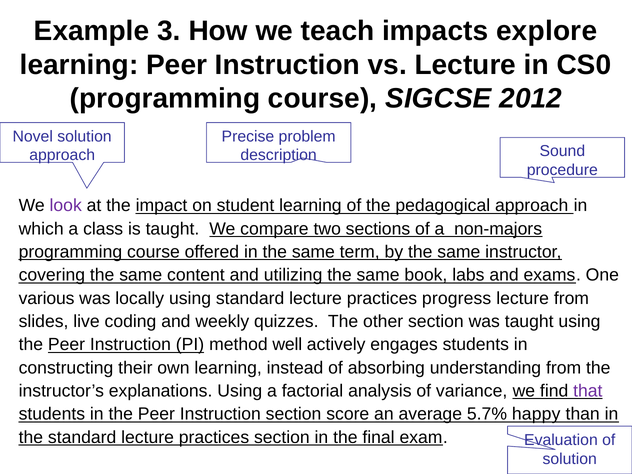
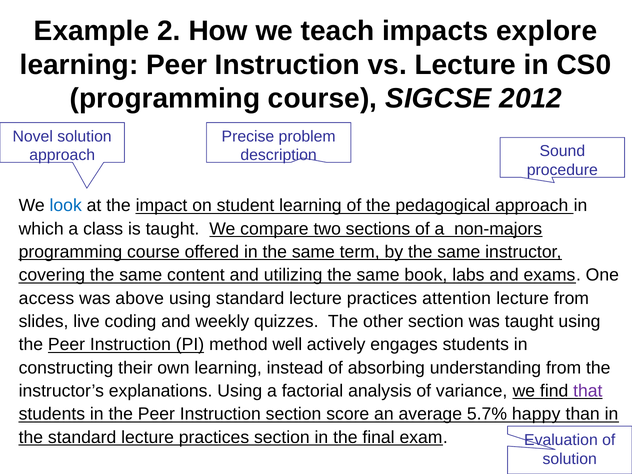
3: 3 -> 2
look colour: purple -> blue
various: various -> access
locally: locally -> above
progress: progress -> attention
